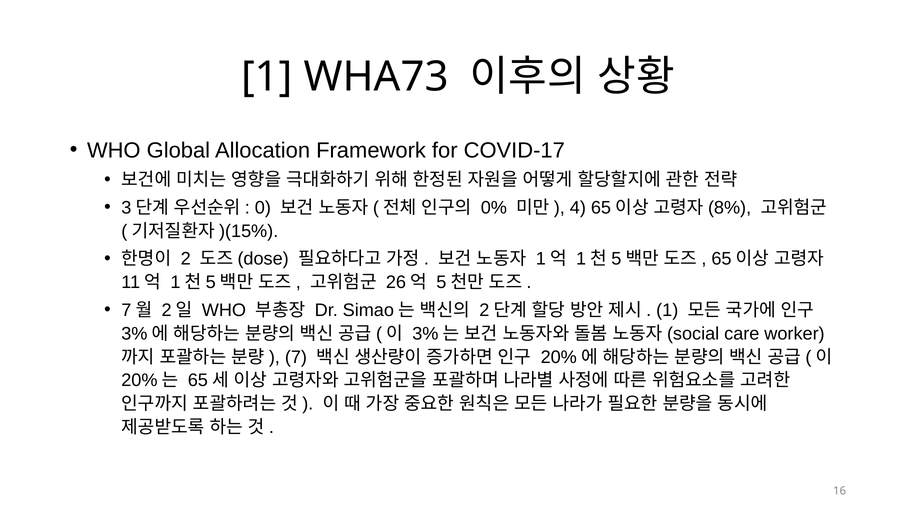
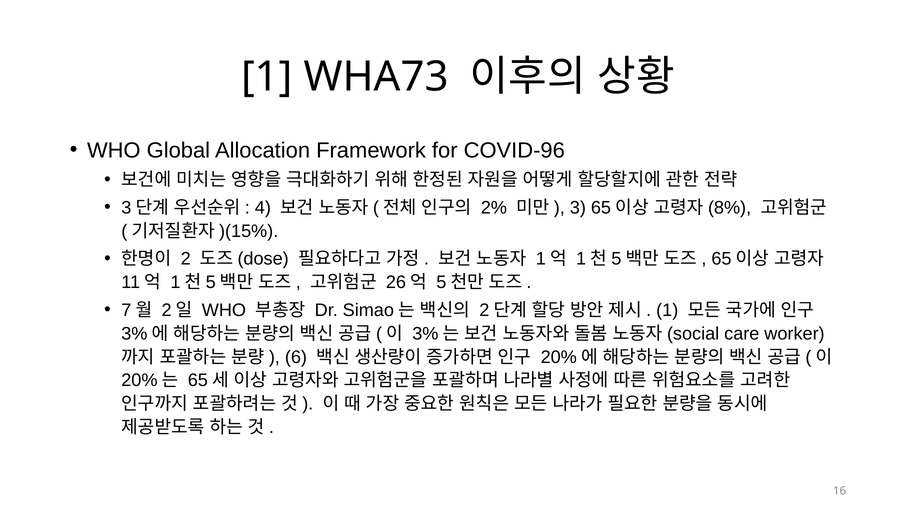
COVID-17: COVID-17 -> COVID-96
0: 0 -> 4
0%: 0% -> 2%
4: 4 -> 3
7: 7 -> 6
